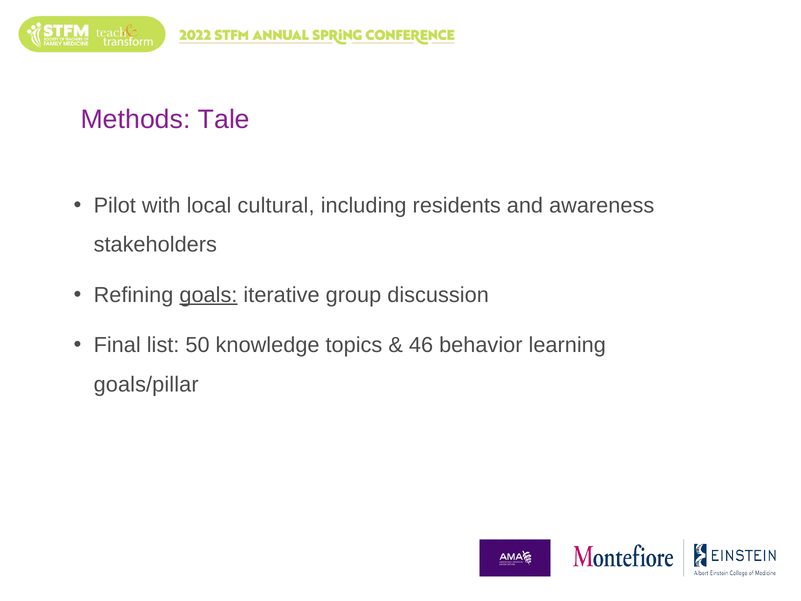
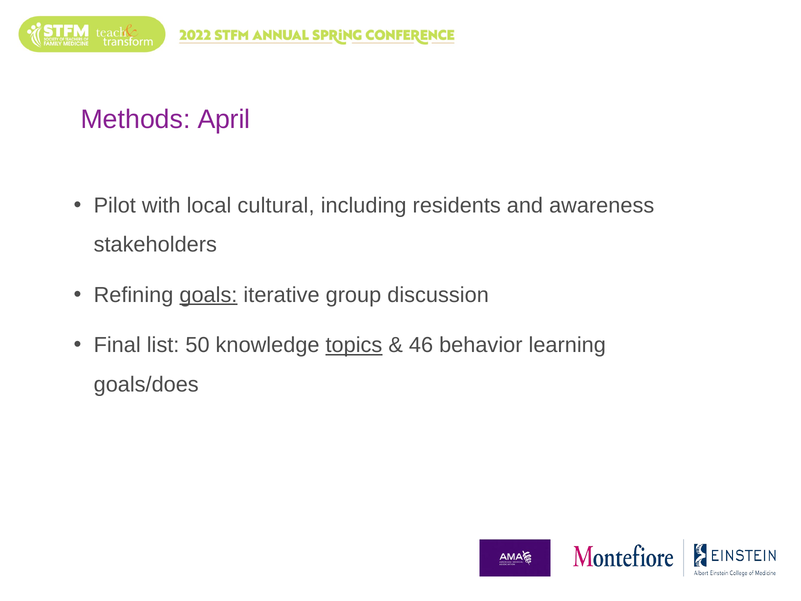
Tale: Tale -> April
topics underline: none -> present
goals/pillar: goals/pillar -> goals/does
